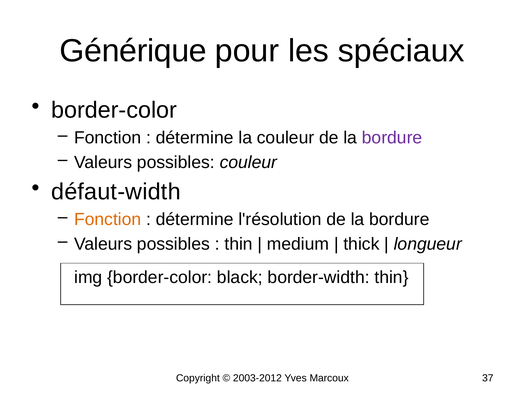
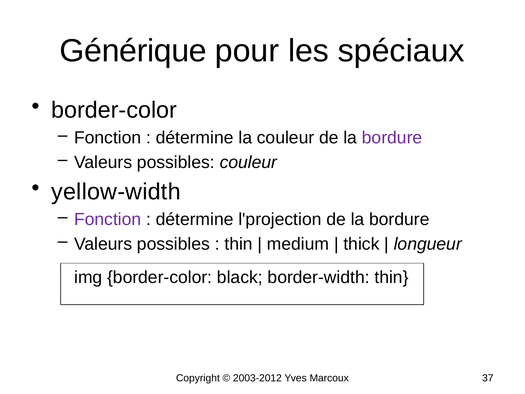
défaut-width: défaut-width -> yellow-width
Fonction at (108, 219) colour: orange -> purple
l'résolution: l'résolution -> l'projection
